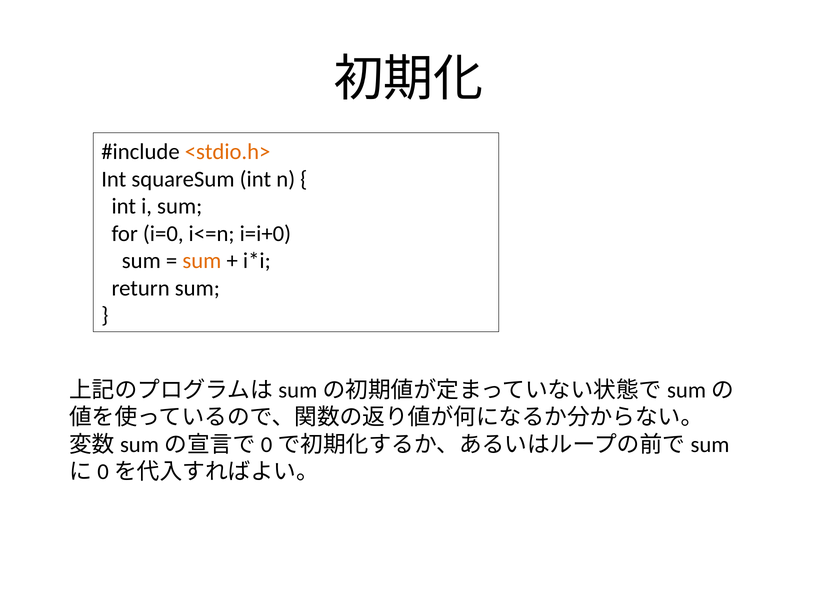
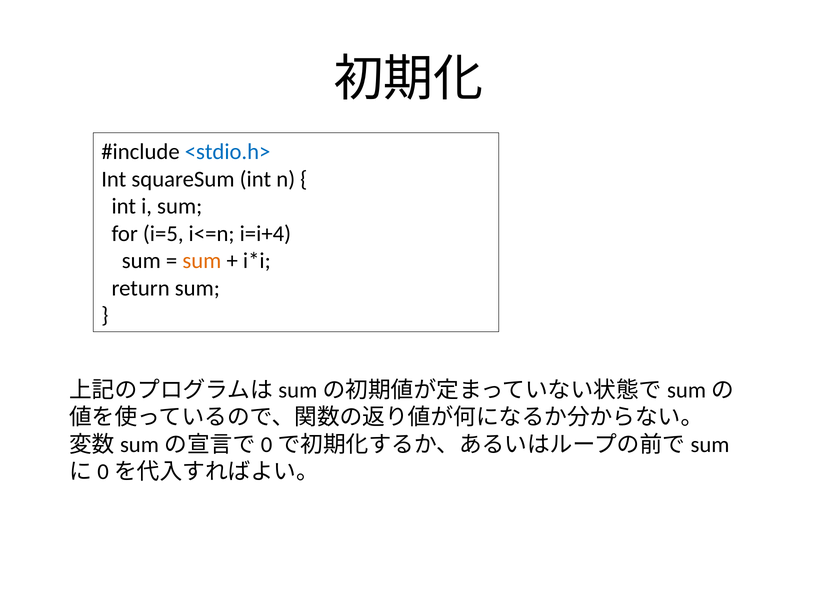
<stdio.h> colour: orange -> blue
i=0: i=0 -> i=5
i=i+0: i=i+0 -> i=i+4
